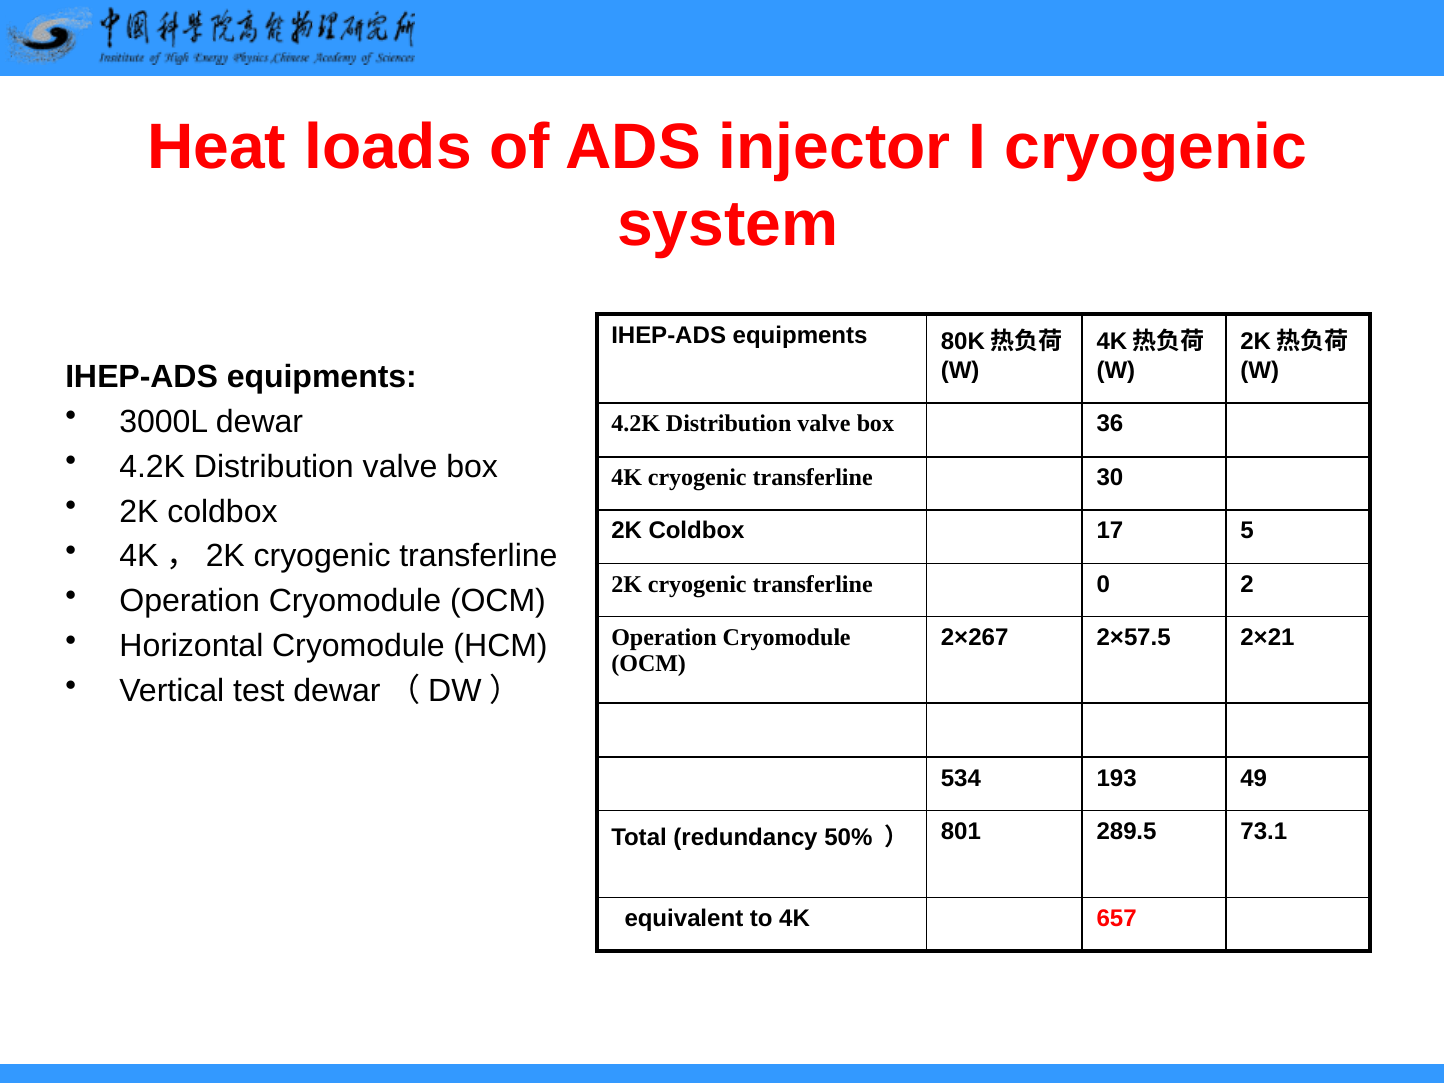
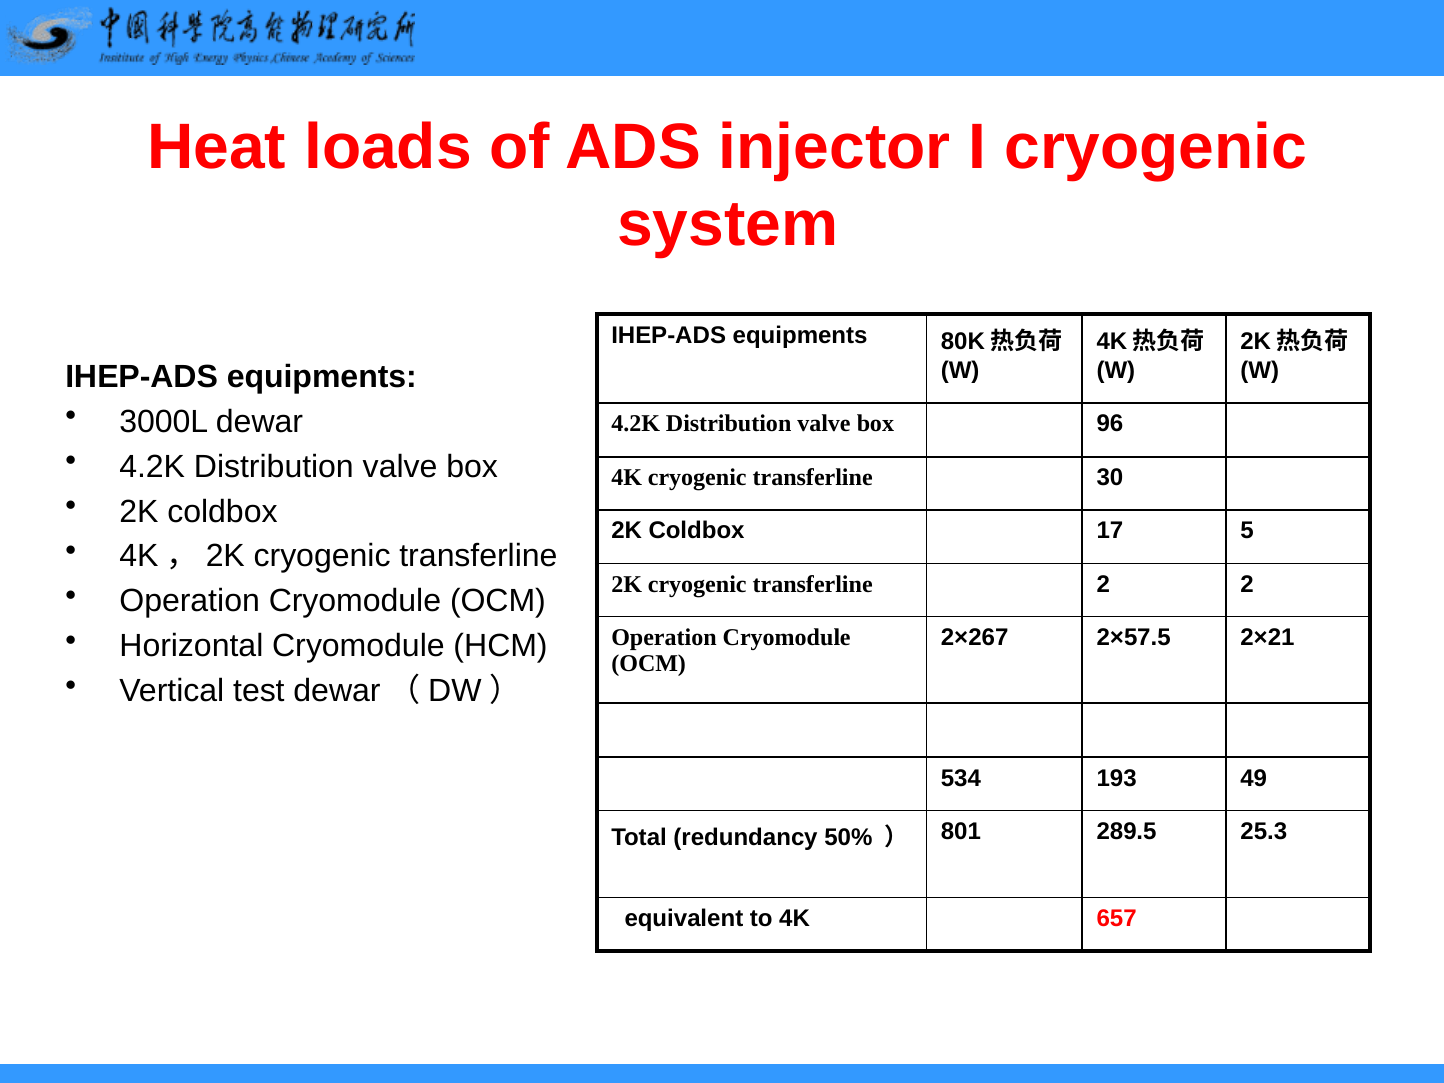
36: 36 -> 96
transferline 0: 0 -> 2
73.1: 73.1 -> 25.3
